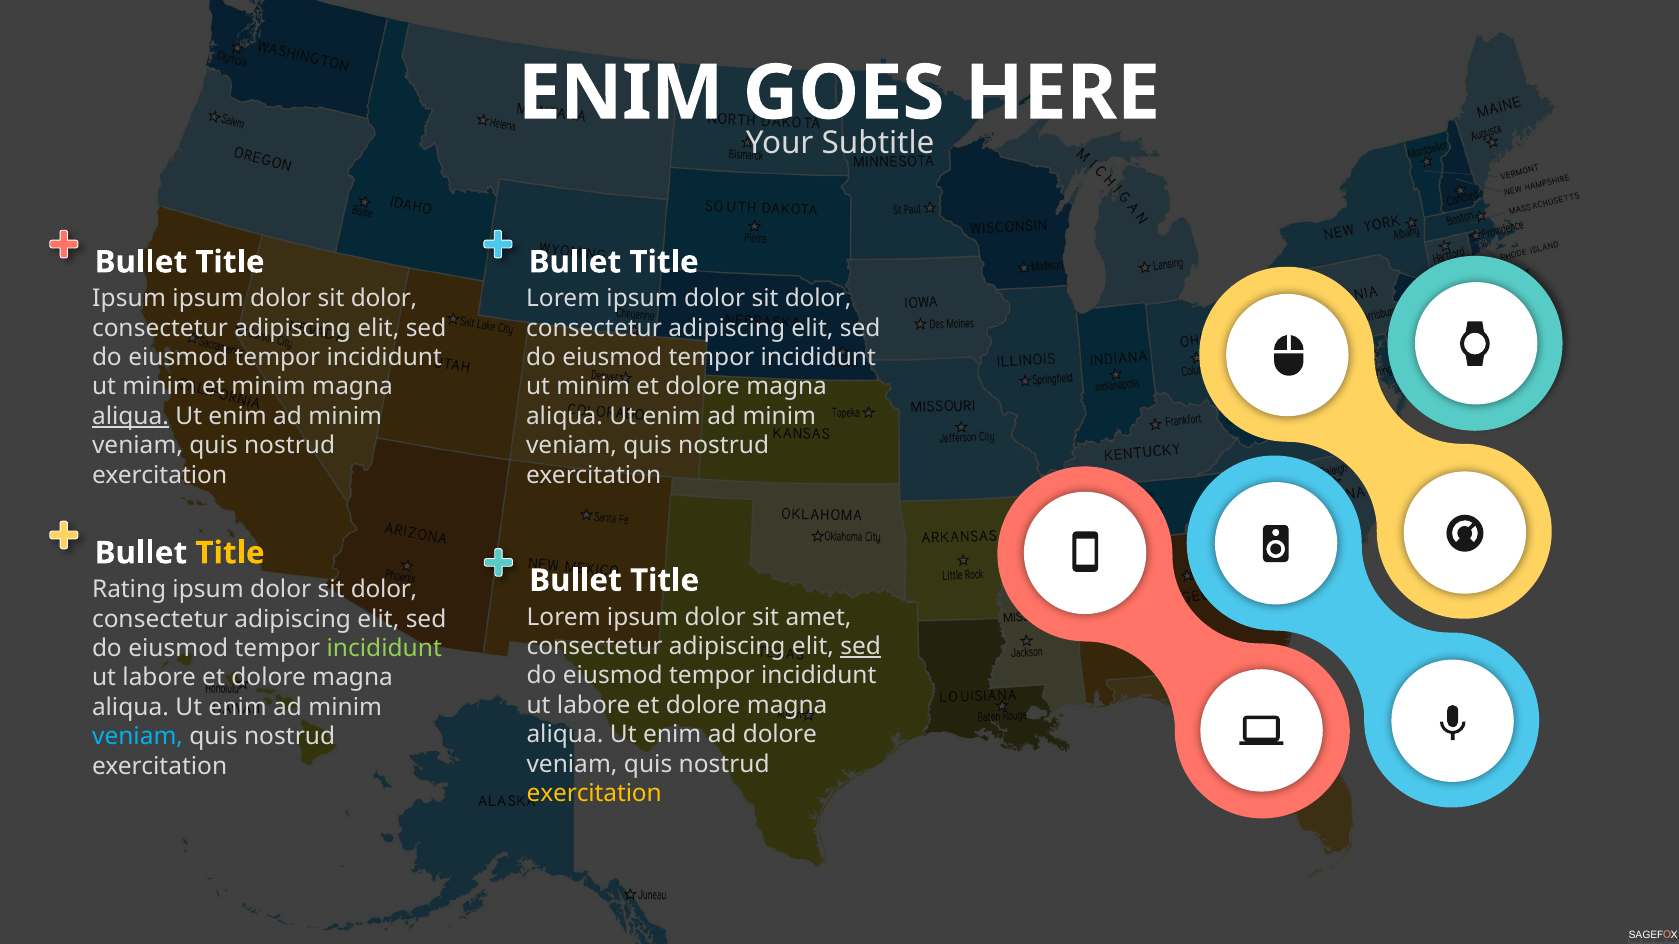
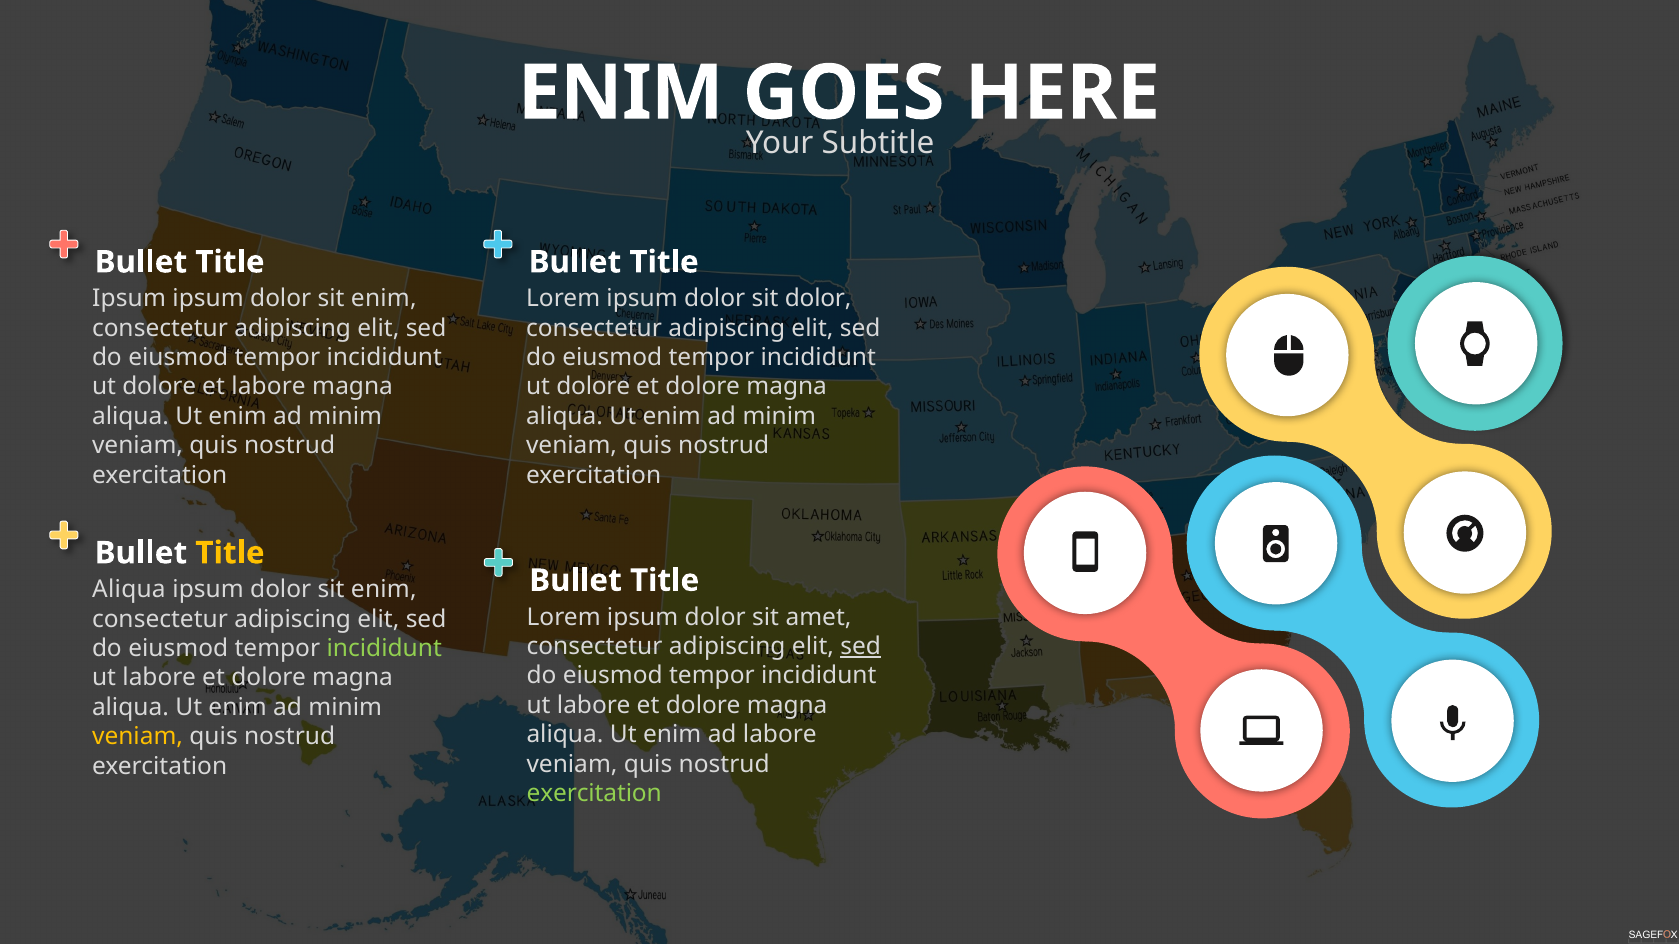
dolor at (384, 299): dolor -> enim
minim at (159, 387): minim -> dolore
et minim: minim -> labore
minim at (593, 387): minim -> dolore
aliqua at (130, 416) underline: present -> none
Rating at (129, 590): Rating -> Aliqua
dolor at (384, 590): dolor -> enim
ad dolore: dolore -> labore
veniam at (138, 737) colour: light blue -> yellow
exercitation at (594, 794) colour: yellow -> light green
